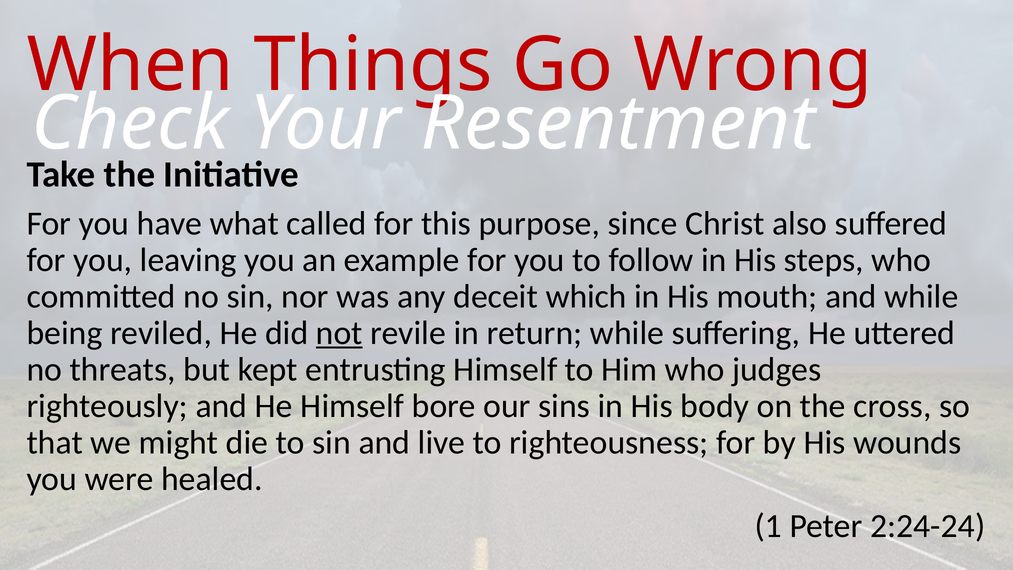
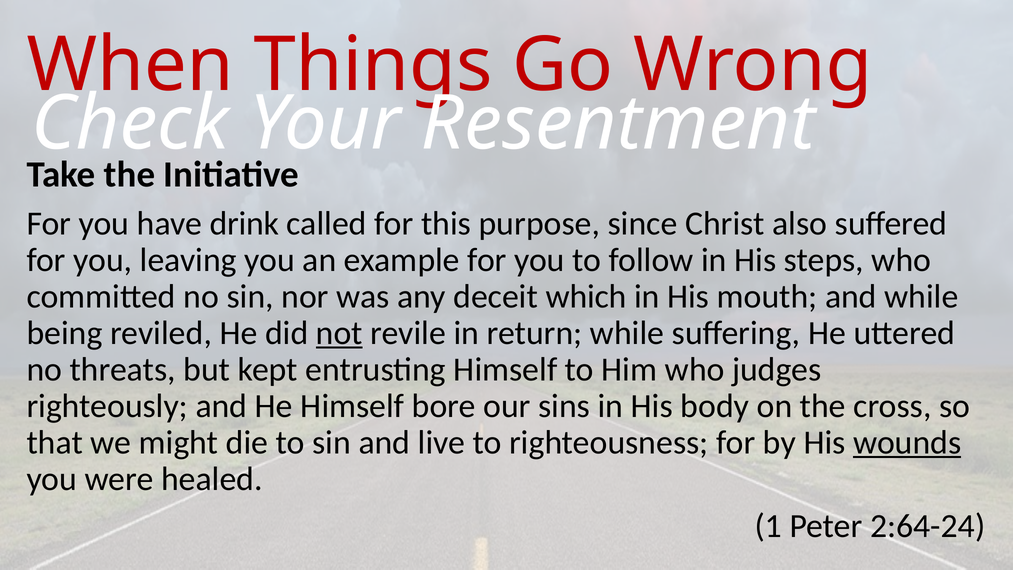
what: what -> drink
wounds underline: none -> present
2:24-24: 2:24-24 -> 2:64-24
